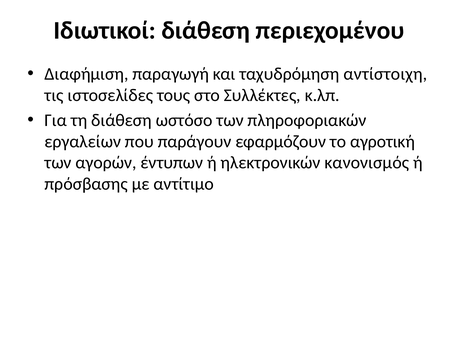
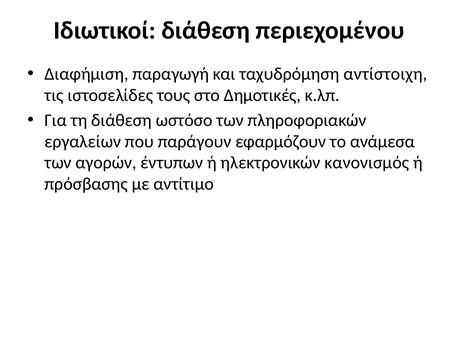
Συλλέκτες: Συλλέκτες -> Δημοτικές
αγροτική: αγροτική -> ανάμεσα
